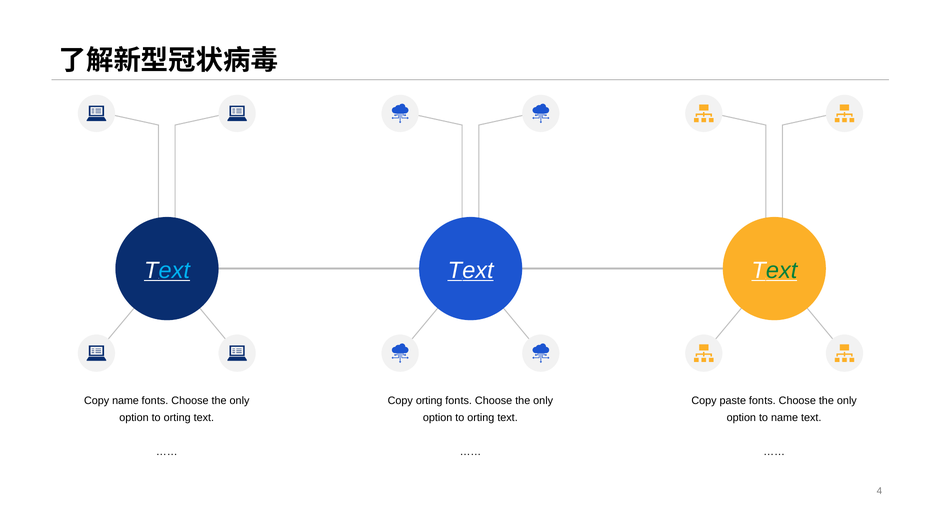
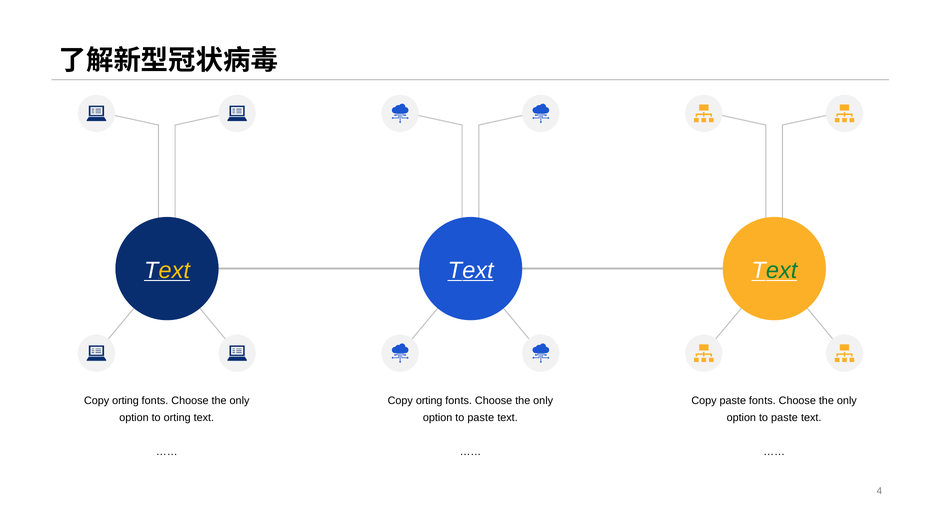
ext at (174, 270) colour: light blue -> yellow
name at (126, 400): name -> orting
orting at (481, 417): orting -> paste
name at (785, 417): name -> paste
